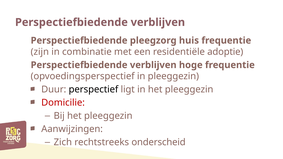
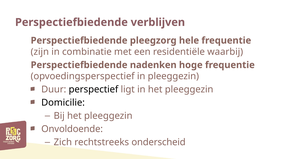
huis: huis -> hele
adoptie: adoptie -> waarbij
verblijven at (153, 65): verblijven -> nadenken
Domicilie colour: red -> black
Aanwijzingen: Aanwijzingen -> Onvoldoende
